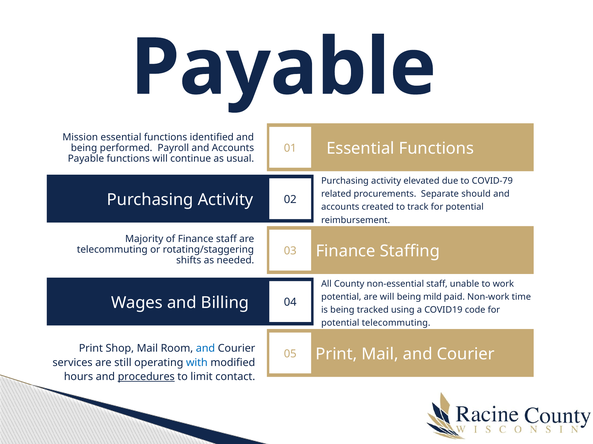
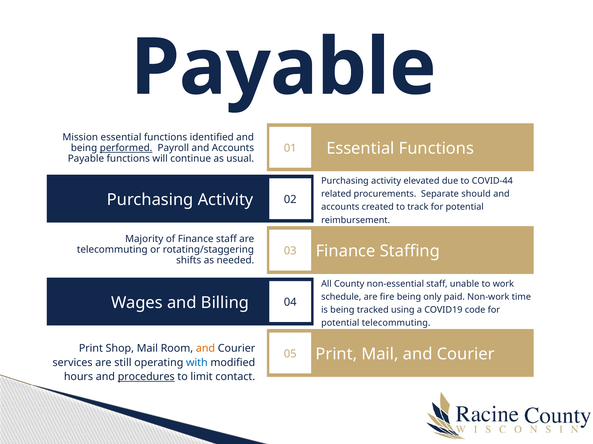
performed underline: none -> present
COVID-79: COVID-79 -> COVID-44
potential at (341, 297): potential -> schedule
are will: will -> fire
mild: mild -> only
and at (205, 349) colour: blue -> orange
